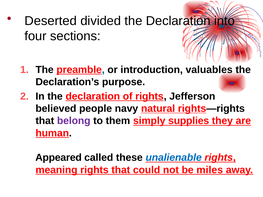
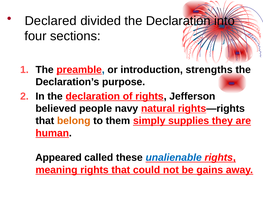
Deserted: Deserted -> Declared
valuables: valuables -> strengths
belong colour: purple -> orange
miles: miles -> gains
